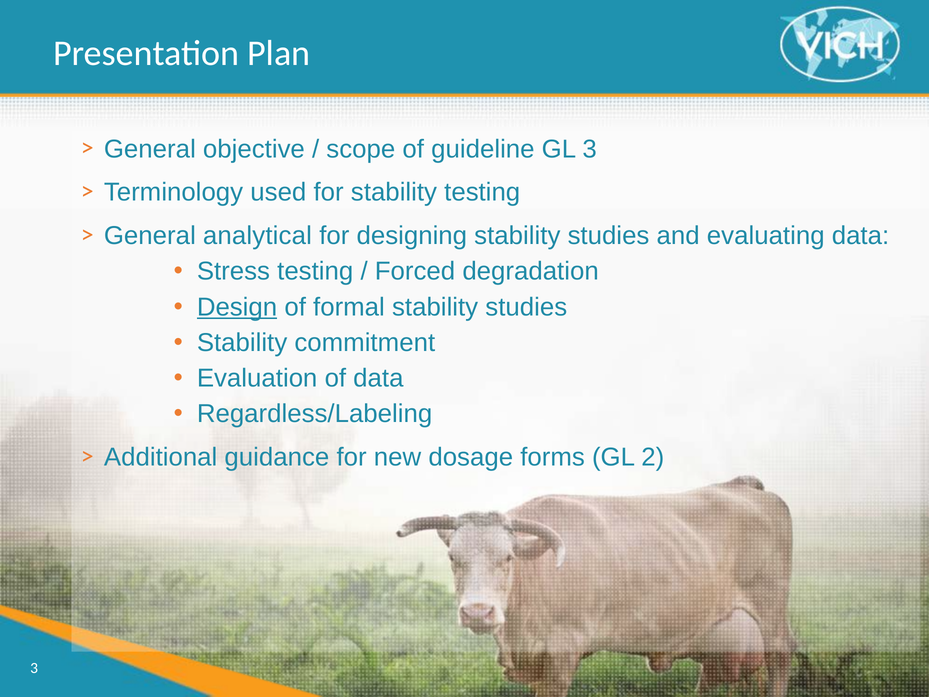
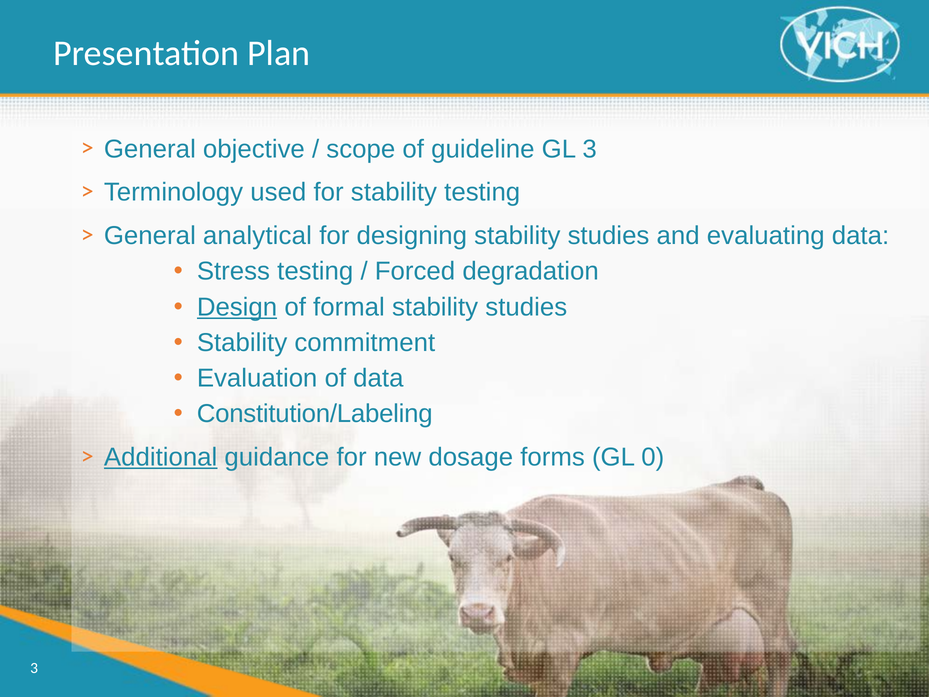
Regardless/Labeling: Regardless/Labeling -> Constitution/Labeling
Additional underline: none -> present
2: 2 -> 0
